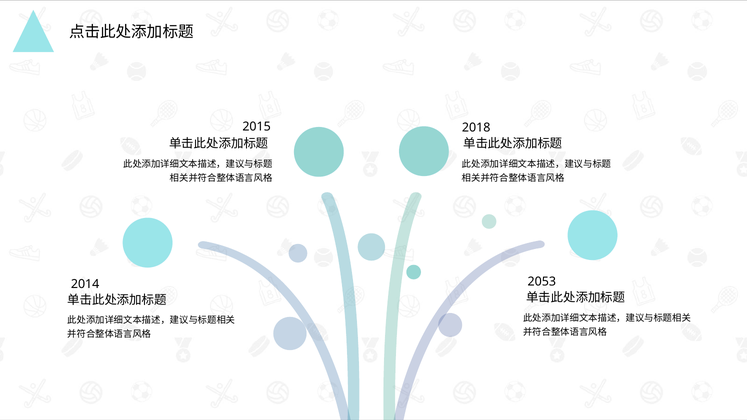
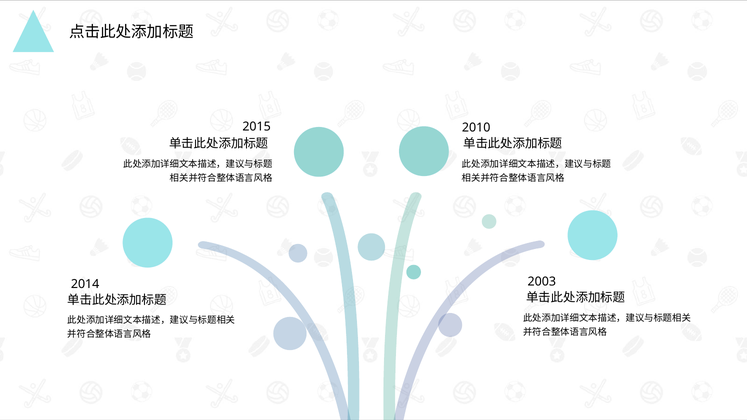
2018: 2018 -> 2010
2053: 2053 -> 2003
